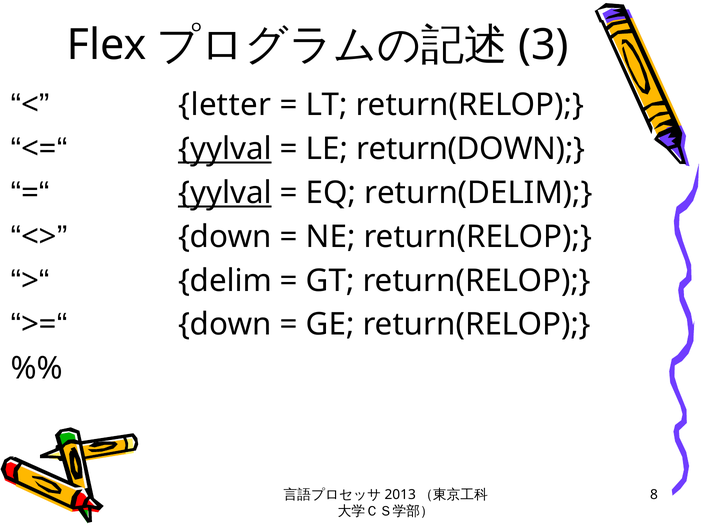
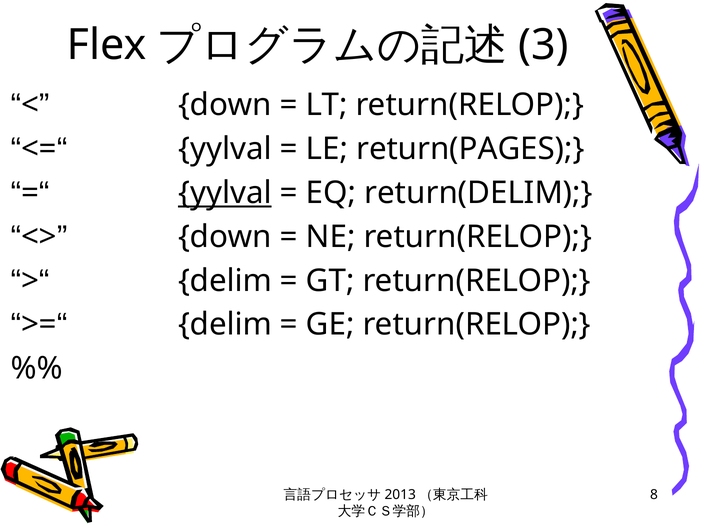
letter at (225, 105): letter -> down
yylval at (225, 149) underline: present -> none
return(DOWN: return(DOWN -> return(PAGES
down at (225, 324): down -> delim
